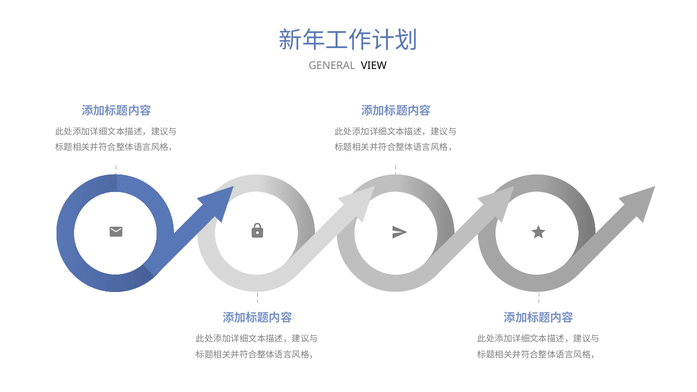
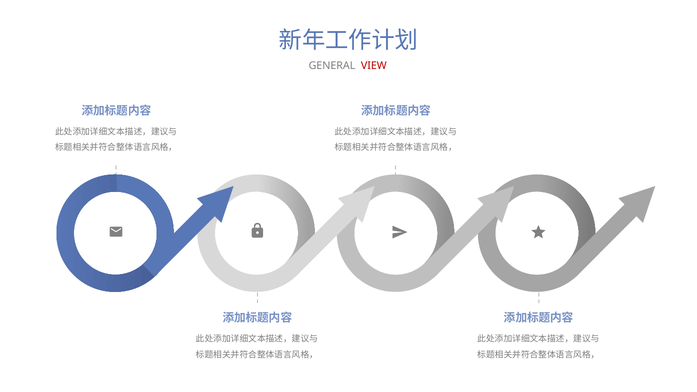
VIEW colour: black -> red
